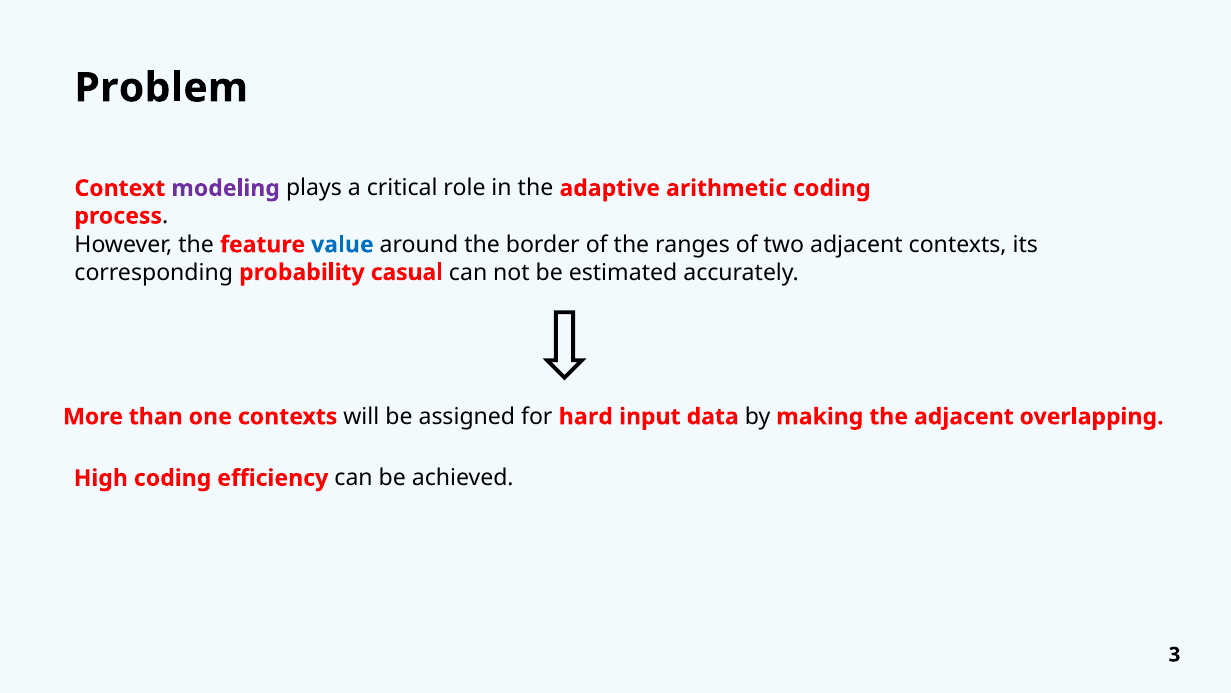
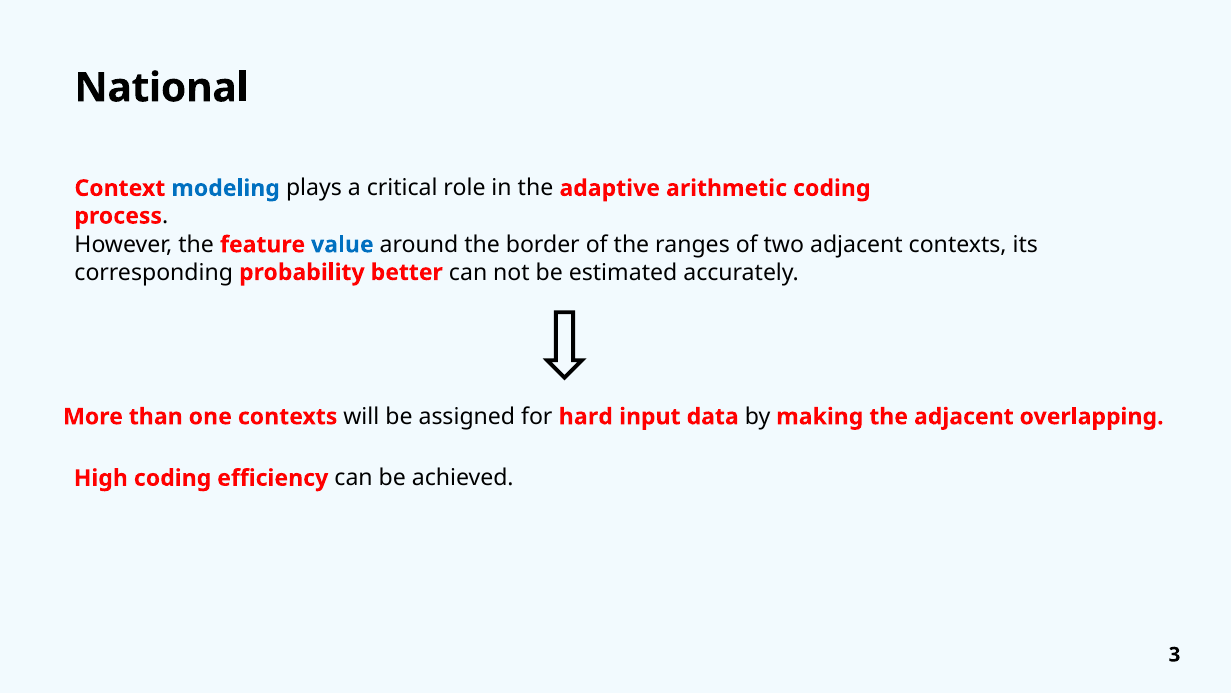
Problem: Problem -> National
modeling colour: purple -> blue
casual: casual -> better
